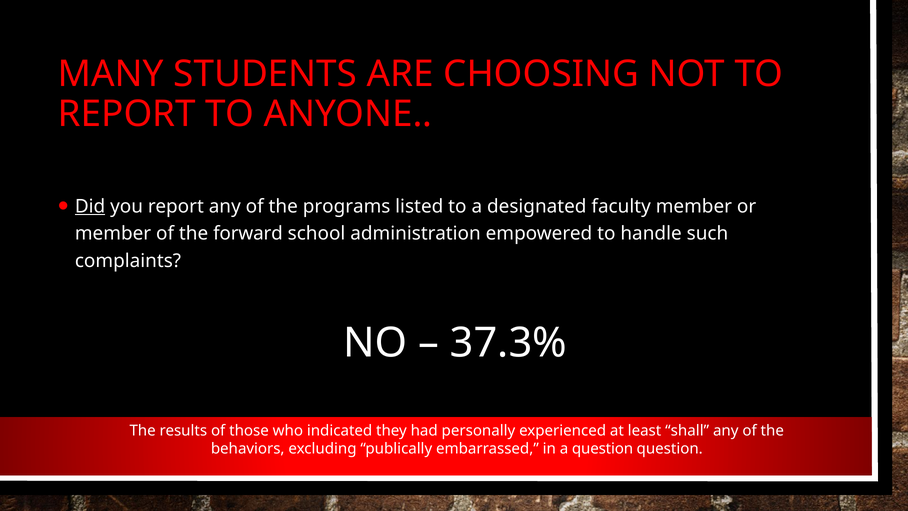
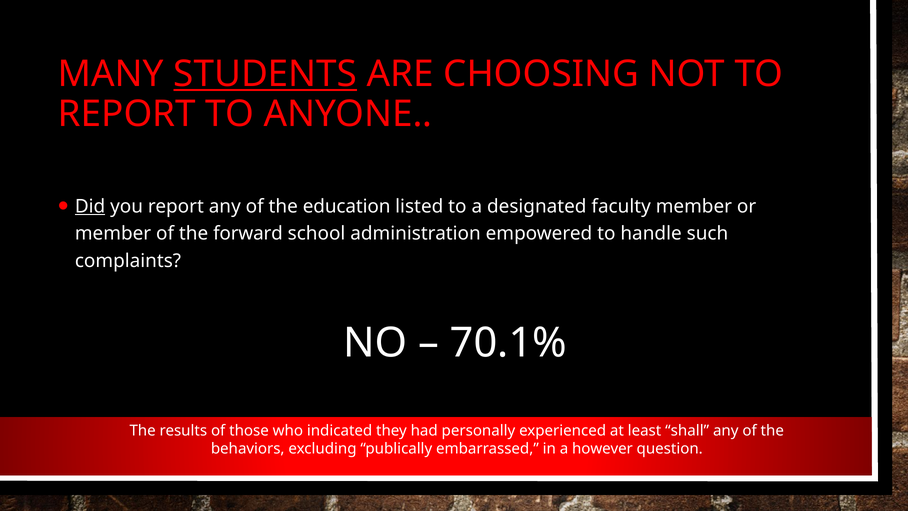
STUDENTS underline: none -> present
programs: programs -> education
37.3%: 37.3% -> 70.1%
a question: question -> however
